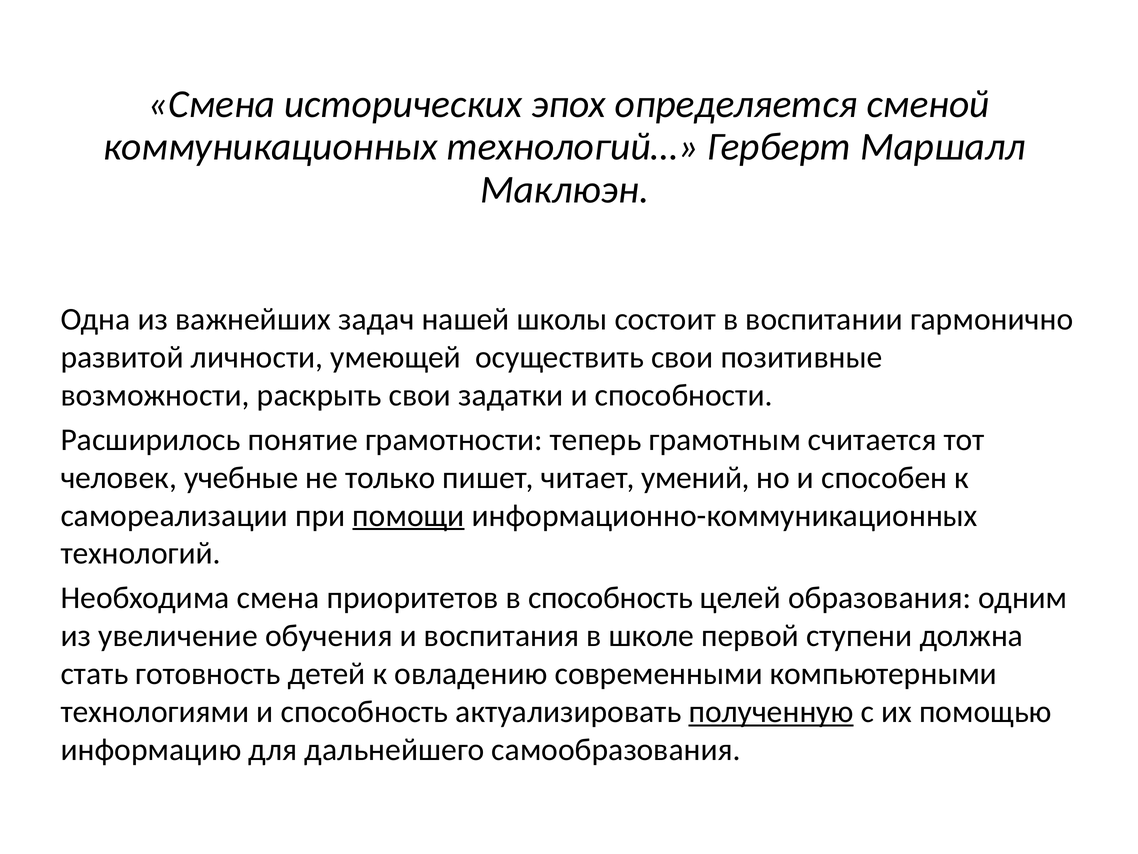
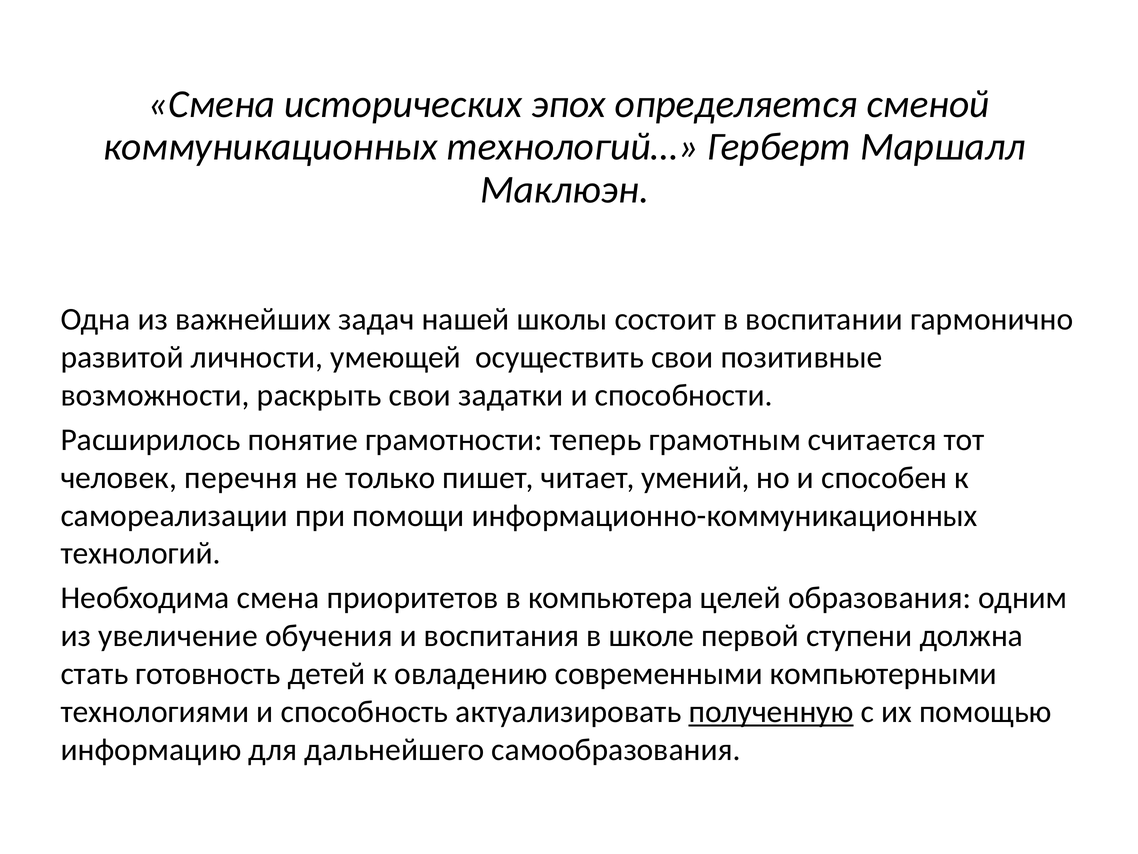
учебные: учебные -> перечня
помощи underline: present -> none
в способность: способность -> компьютера
